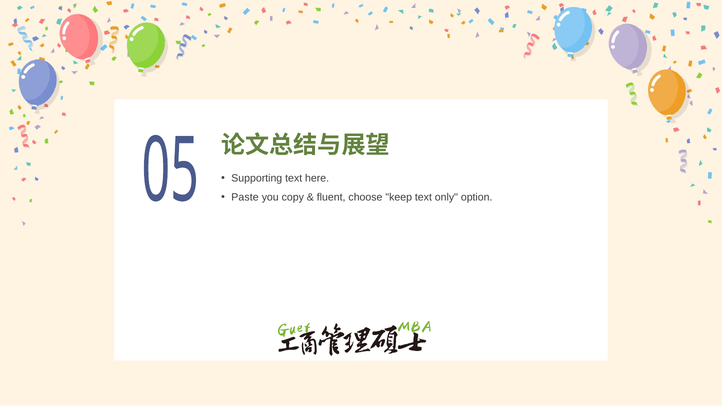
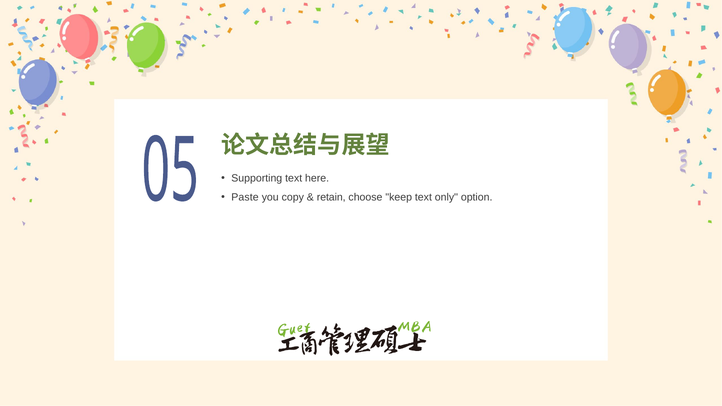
fluent: fluent -> retain
